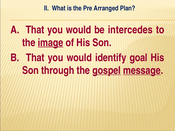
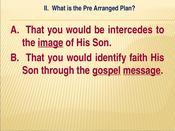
goal: goal -> faith
